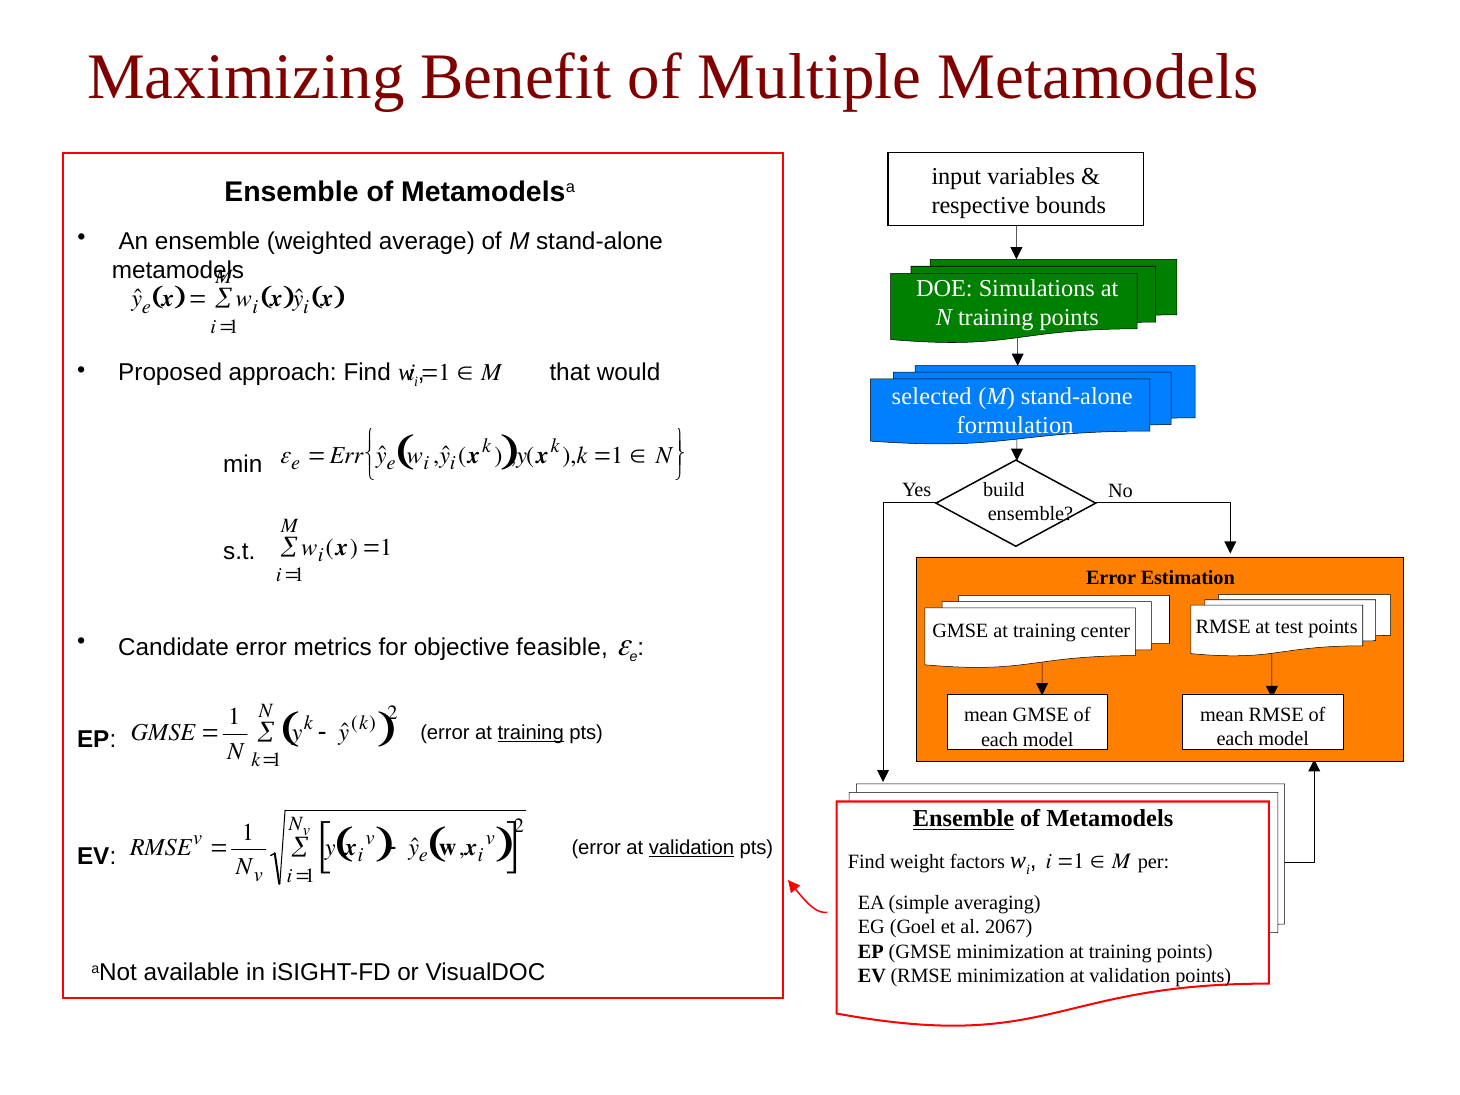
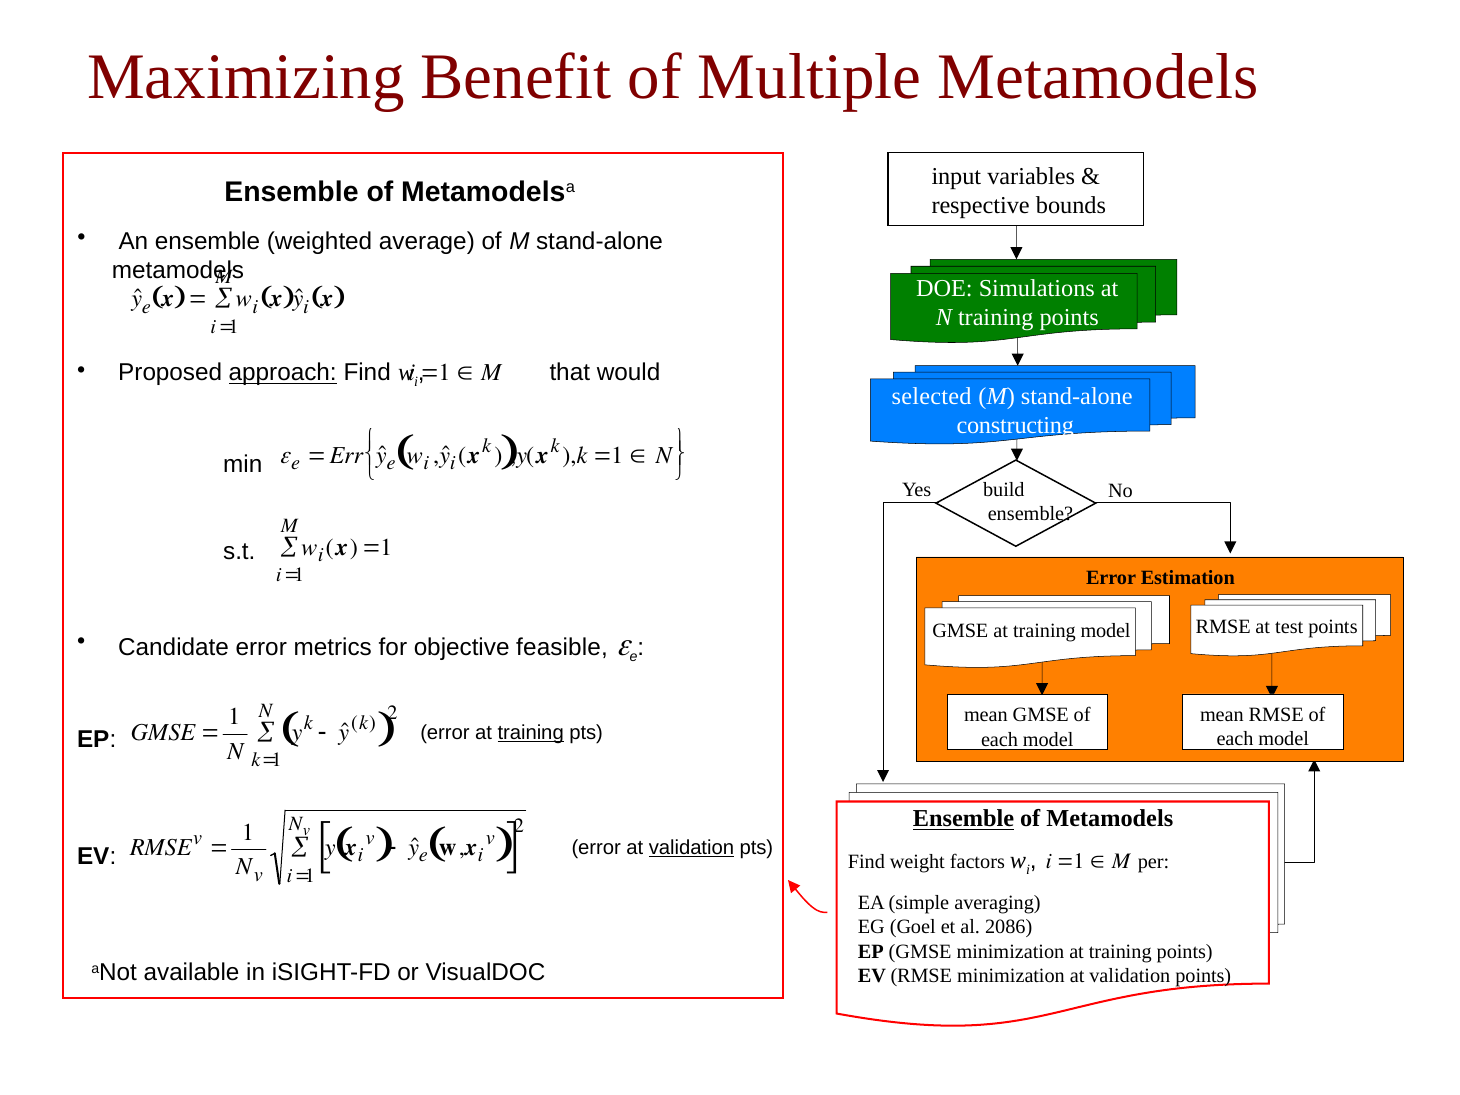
approach underline: none -> present
formulation: formulation -> constructing
training center: center -> model
2067: 2067 -> 2086
